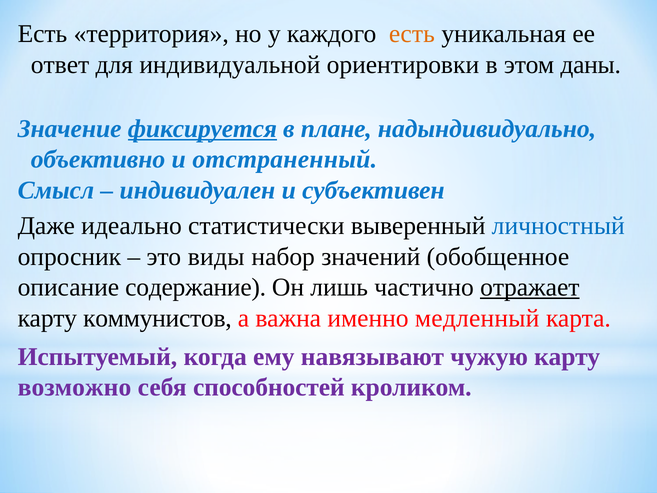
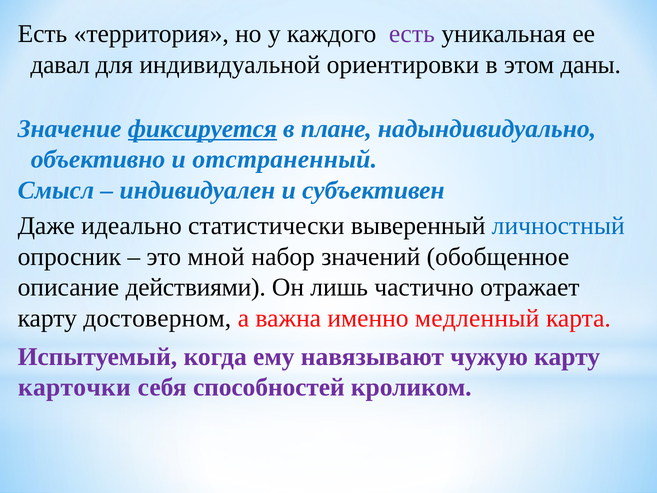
есть at (412, 34) colour: orange -> purple
ответ: ответ -> давал
виды: виды -> мной
содержание: содержание -> действиями
отражает underline: present -> none
коммунистов: коммунистов -> достоверном
возможно: возможно -> карточки
